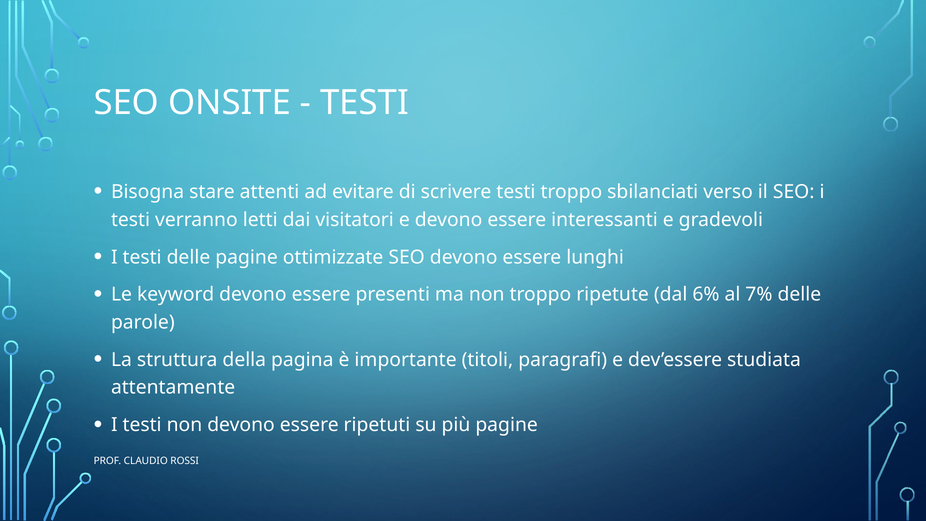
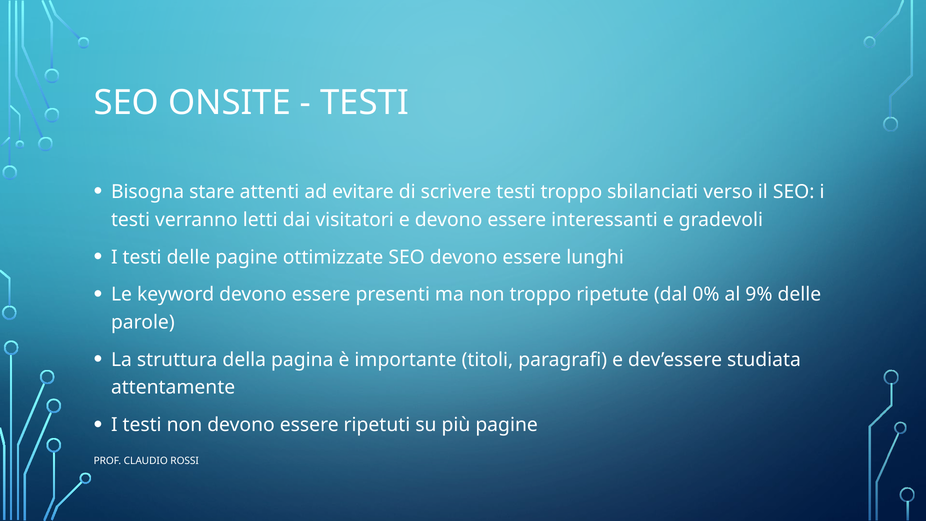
6%: 6% -> 0%
7%: 7% -> 9%
